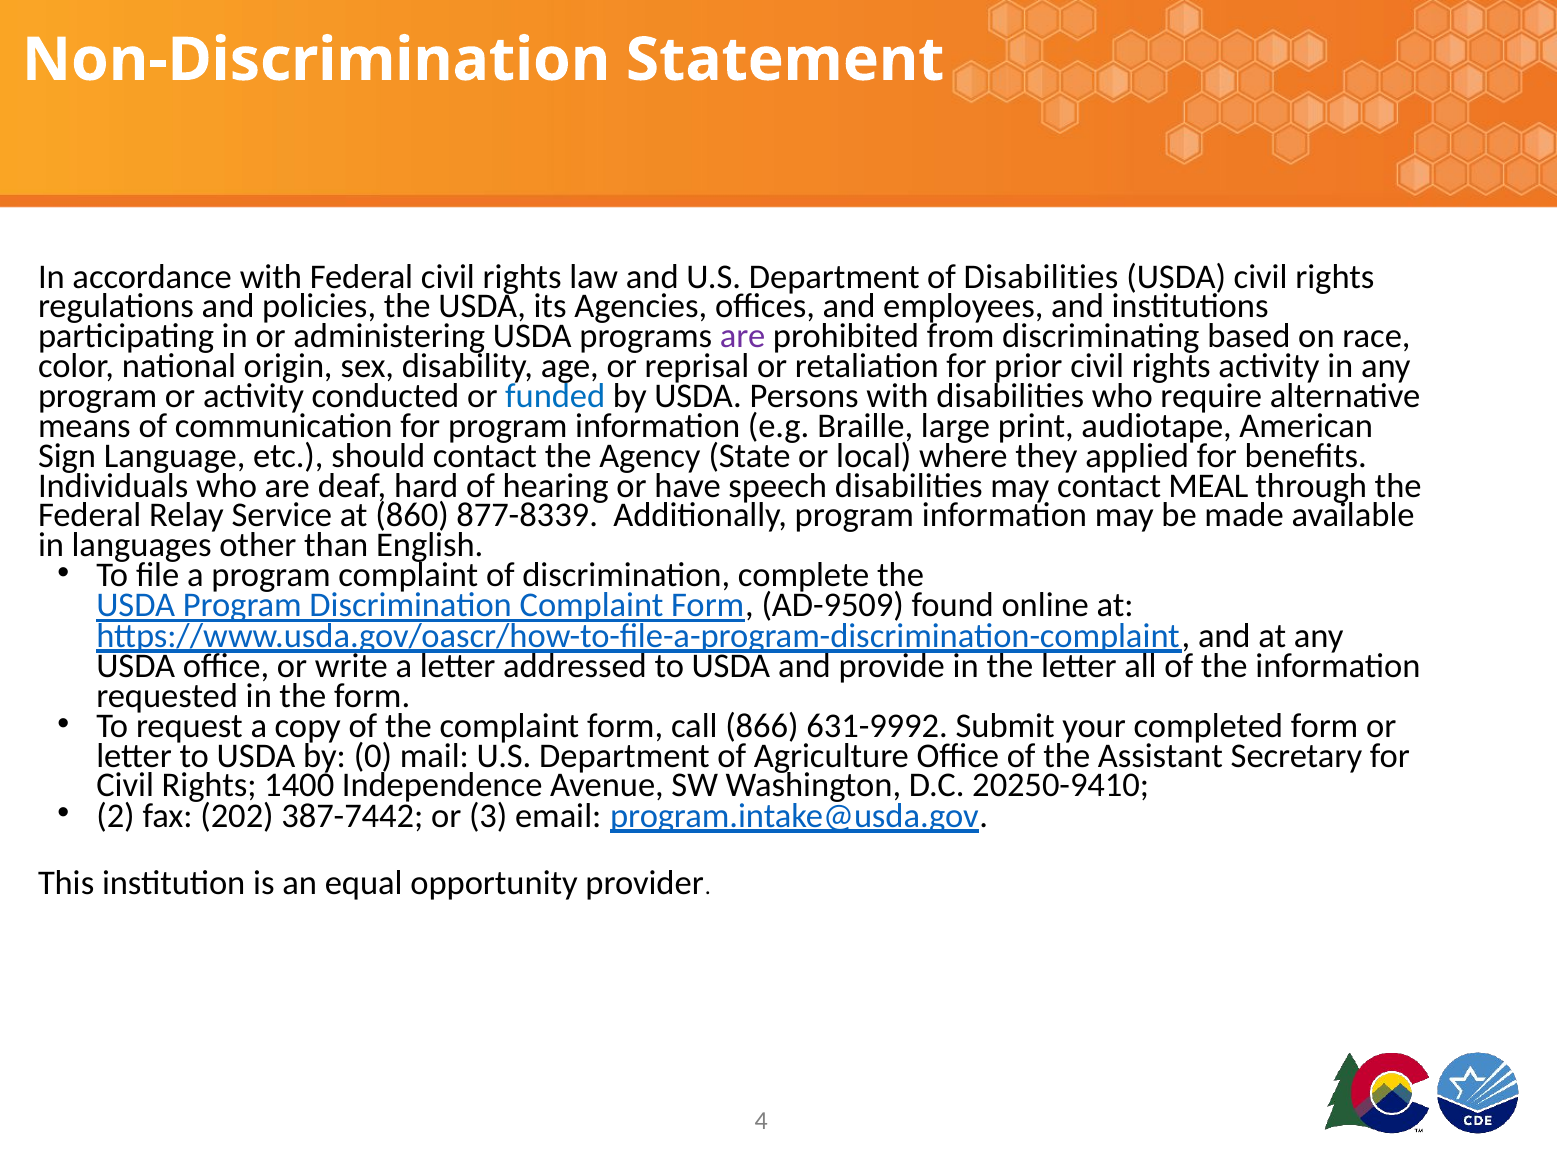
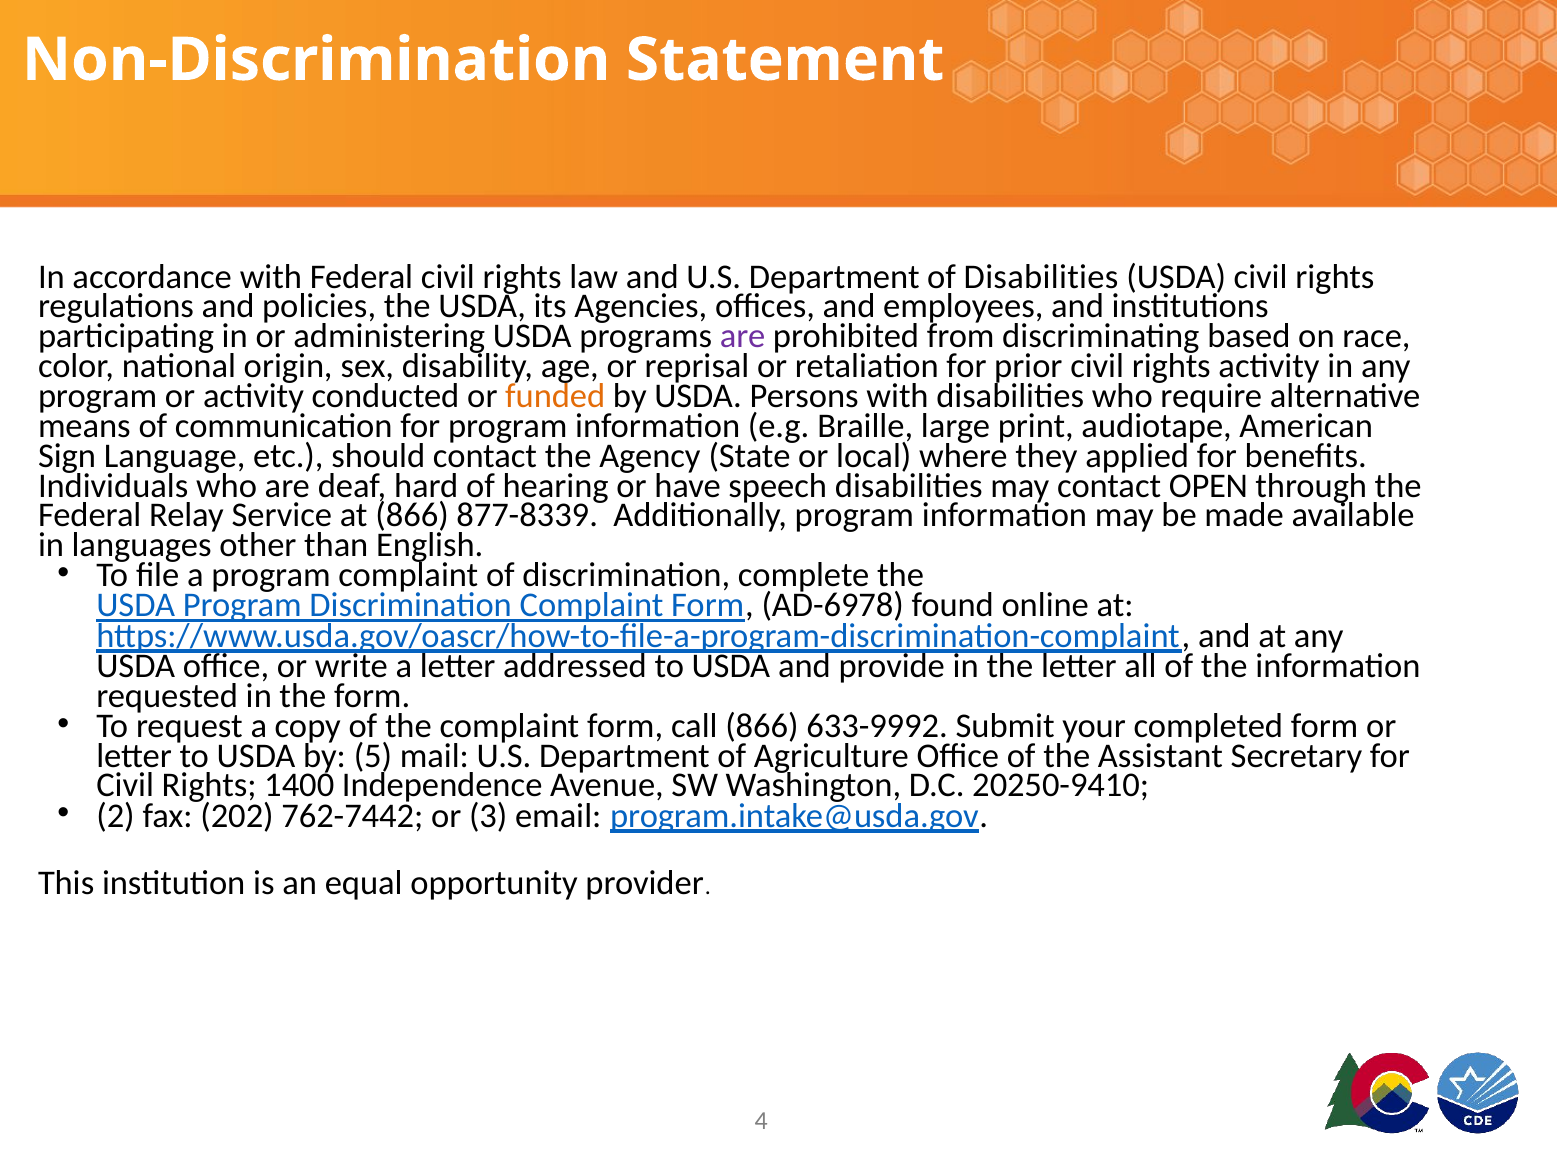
funded colour: blue -> orange
MEAL: MEAL -> OPEN
at 860: 860 -> 866
AD-9509: AD-9509 -> AD-6978
631-9992: 631-9992 -> 633-9992
0: 0 -> 5
387-7442: 387-7442 -> 762-7442
